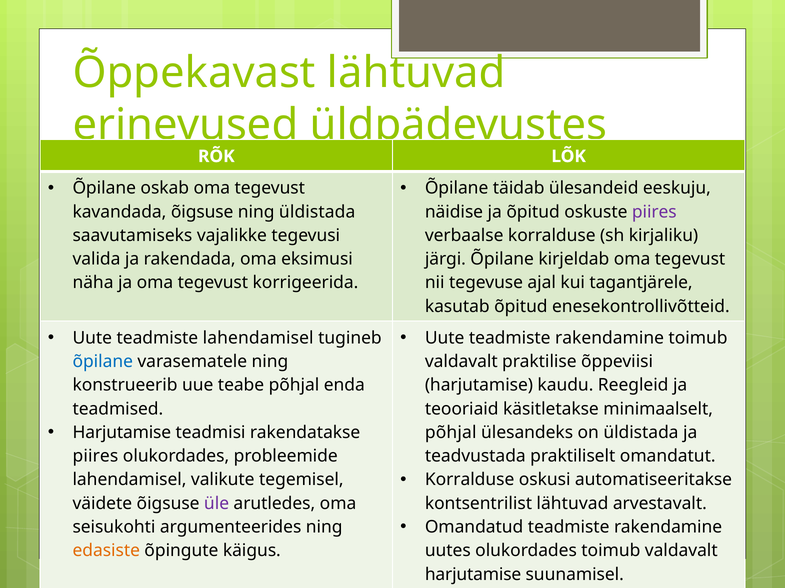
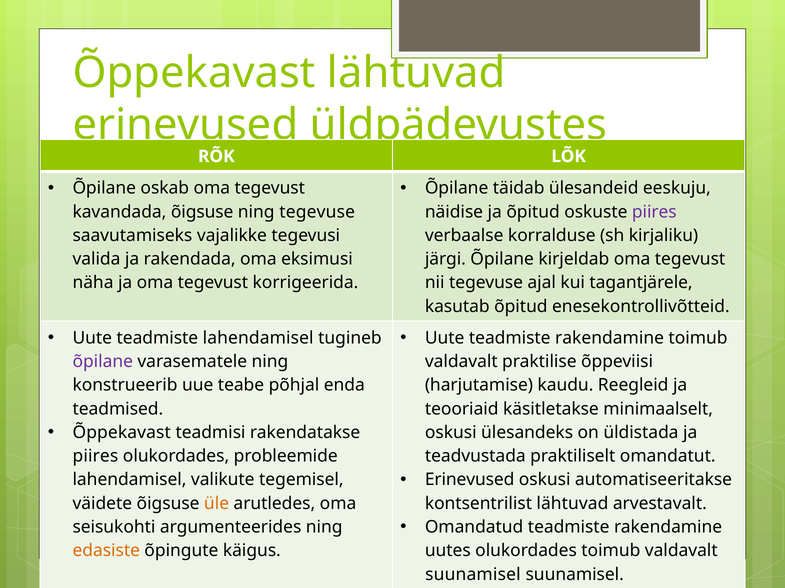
ning üldistada: üldistada -> tegevuse
õpilane at (103, 362) colour: blue -> purple
Harjutamise at (122, 433): Harjutamise -> Õppekavast
põhjal at (451, 433): põhjal -> oskusi
Korralduse at (470, 480): Korralduse -> Erinevused
üle colour: purple -> orange
harjutamise at (473, 575): harjutamise -> suunamisel
